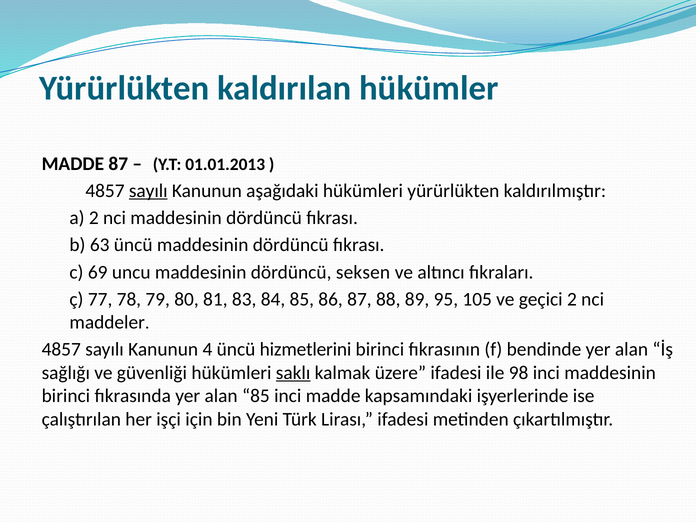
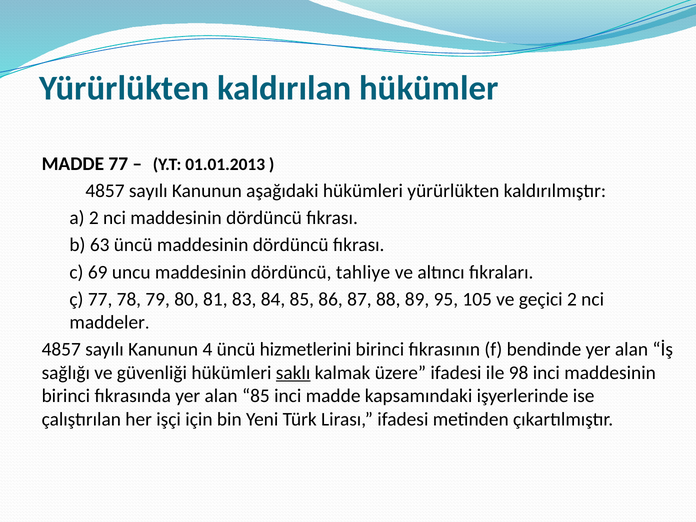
MADDE 87: 87 -> 77
sayılı at (148, 191) underline: present -> none
seksen: seksen -> tahliye
